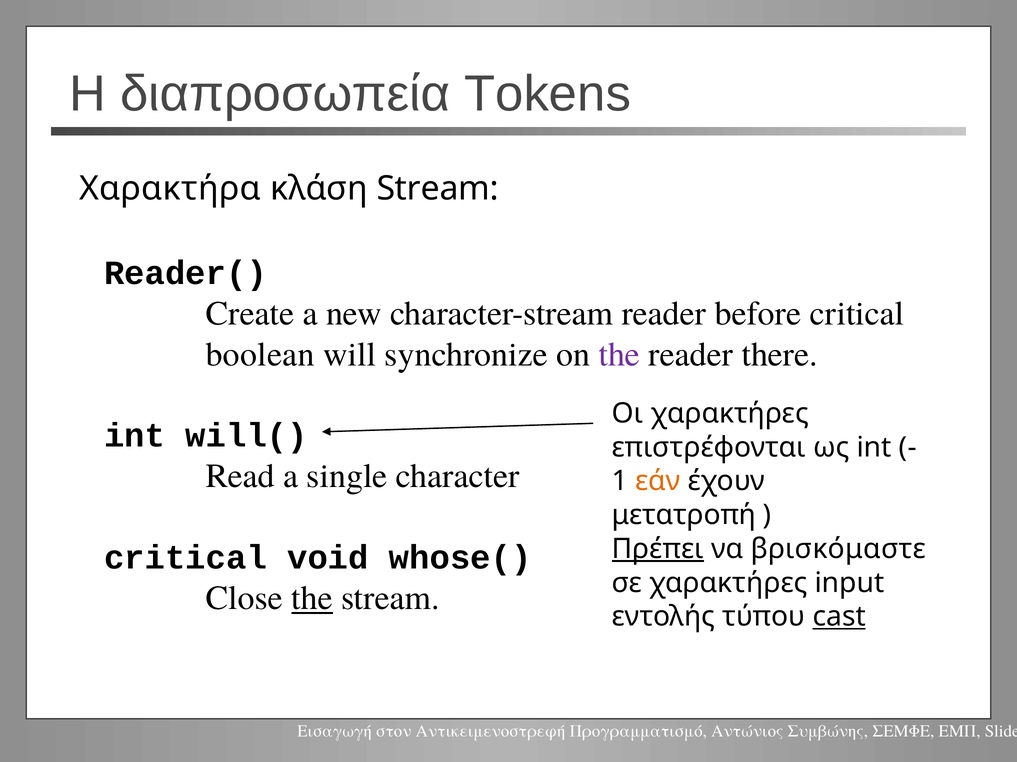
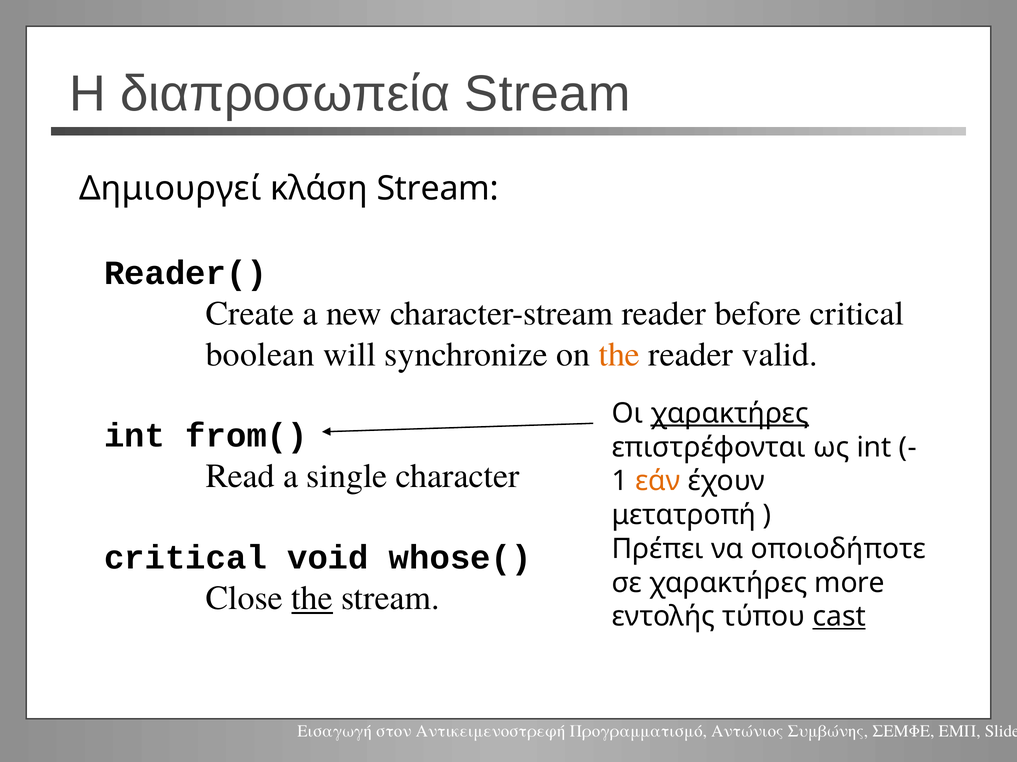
διαπροσωπεία Tokens: Tokens -> Stream
Χαρακτήρα: Χαρακτήρα -> Δημιουργεί
the at (619, 355) colour: purple -> orange
there: there -> valid
χαρακτήρες at (730, 414) underline: none -> present
will(: will( -> from(
Πρέπει underline: present -> none
βρισκόμαστε: βρισκόμαστε -> οποιοδήποτε
input: input -> more
